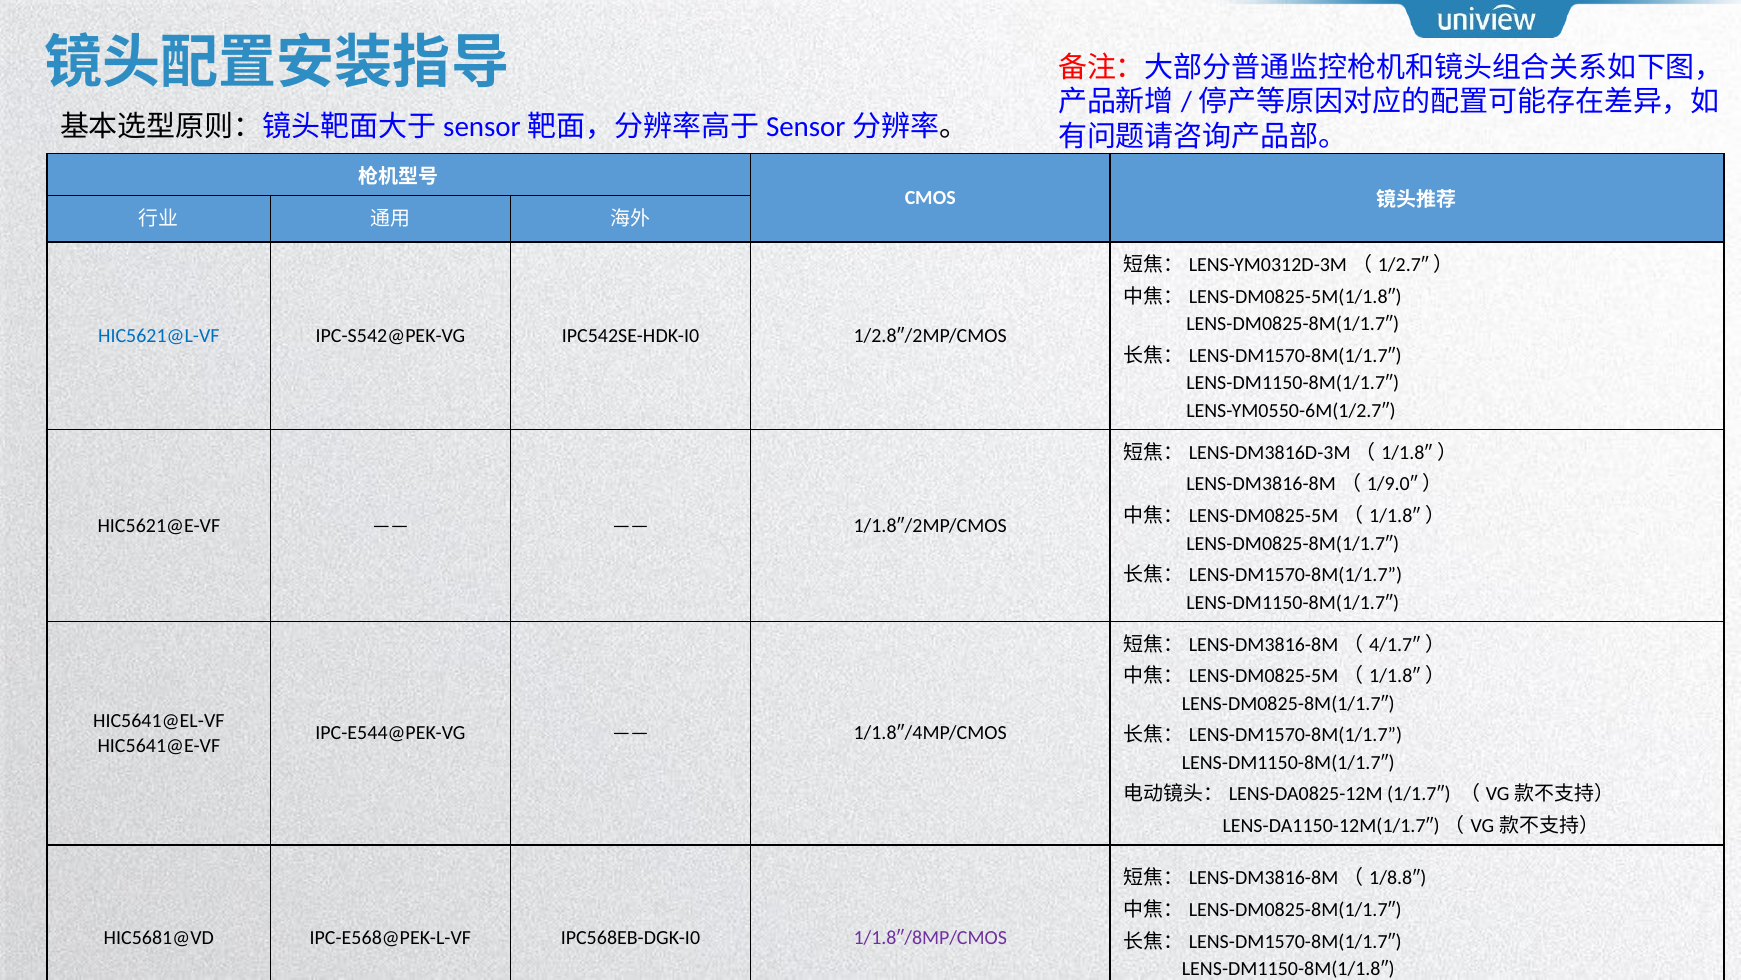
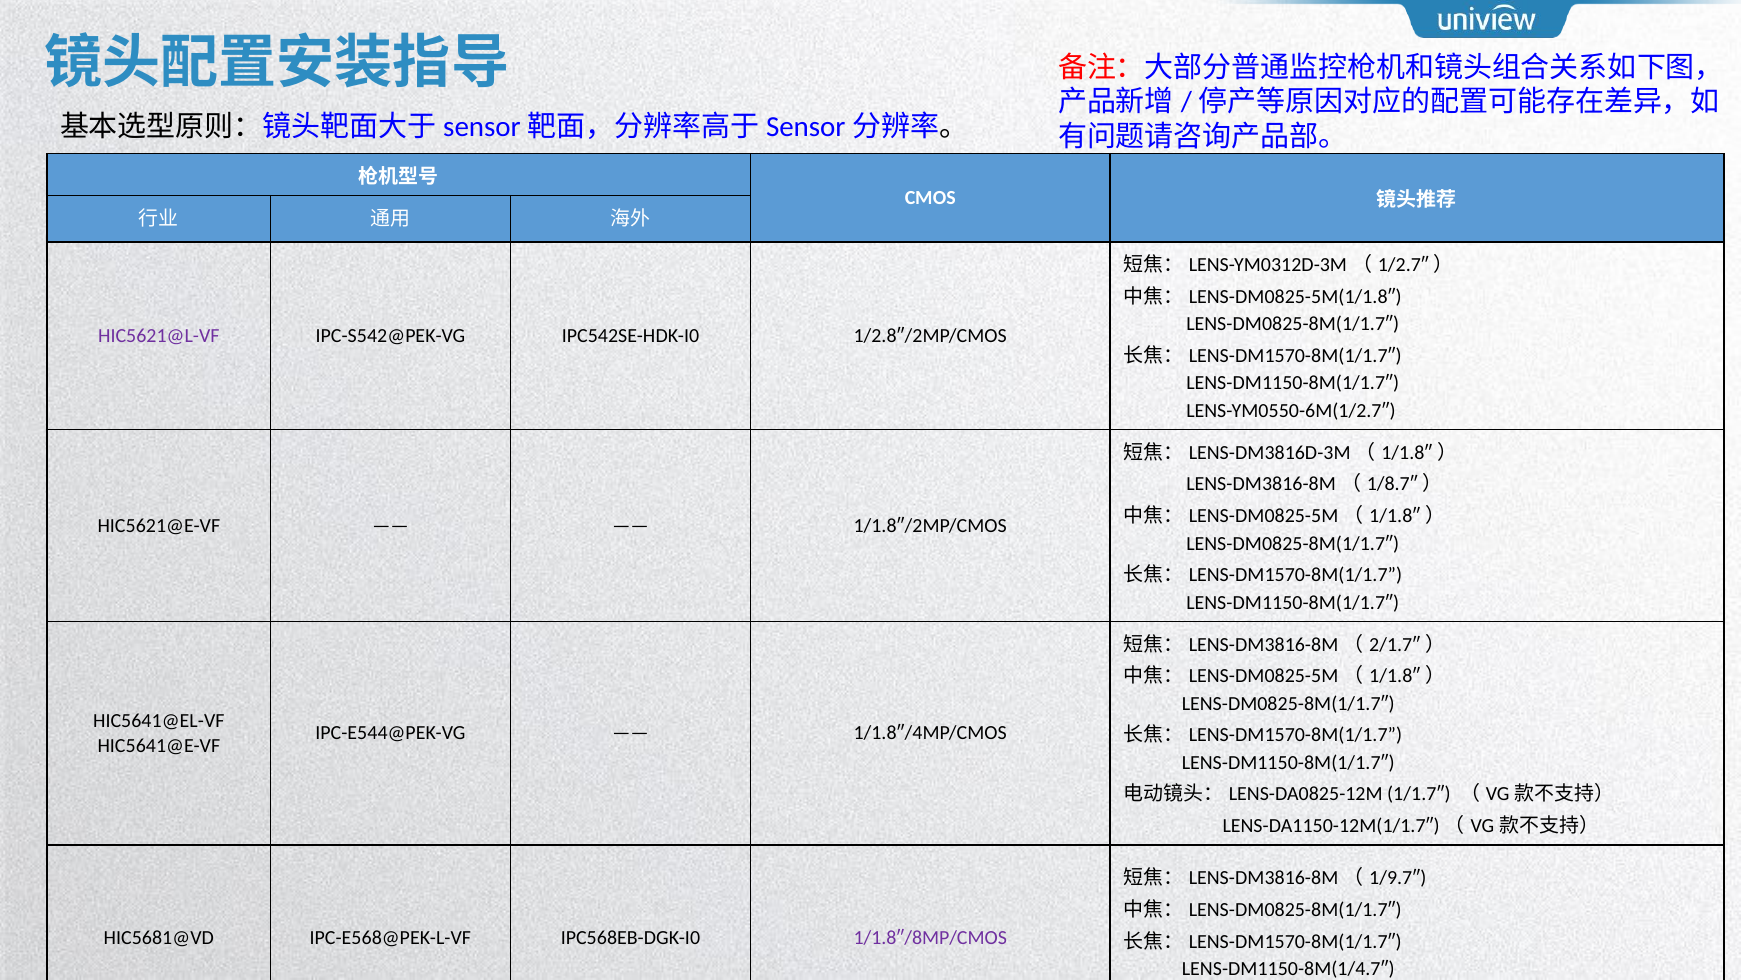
HIC5621@L-VF colour: blue -> purple
1/9.0″: 1/9.0″ -> 1/8.7″
4/1.7″: 4/1.7″ -> 2/1.7″
1/8.8″: 1/8.8″ -> 1/9.7″
LENS-DM1150-8M(1/1.8″: LENS-DM1150-8M(1/1.8″ -> LENS-DM1150-8M(1/4.7″
